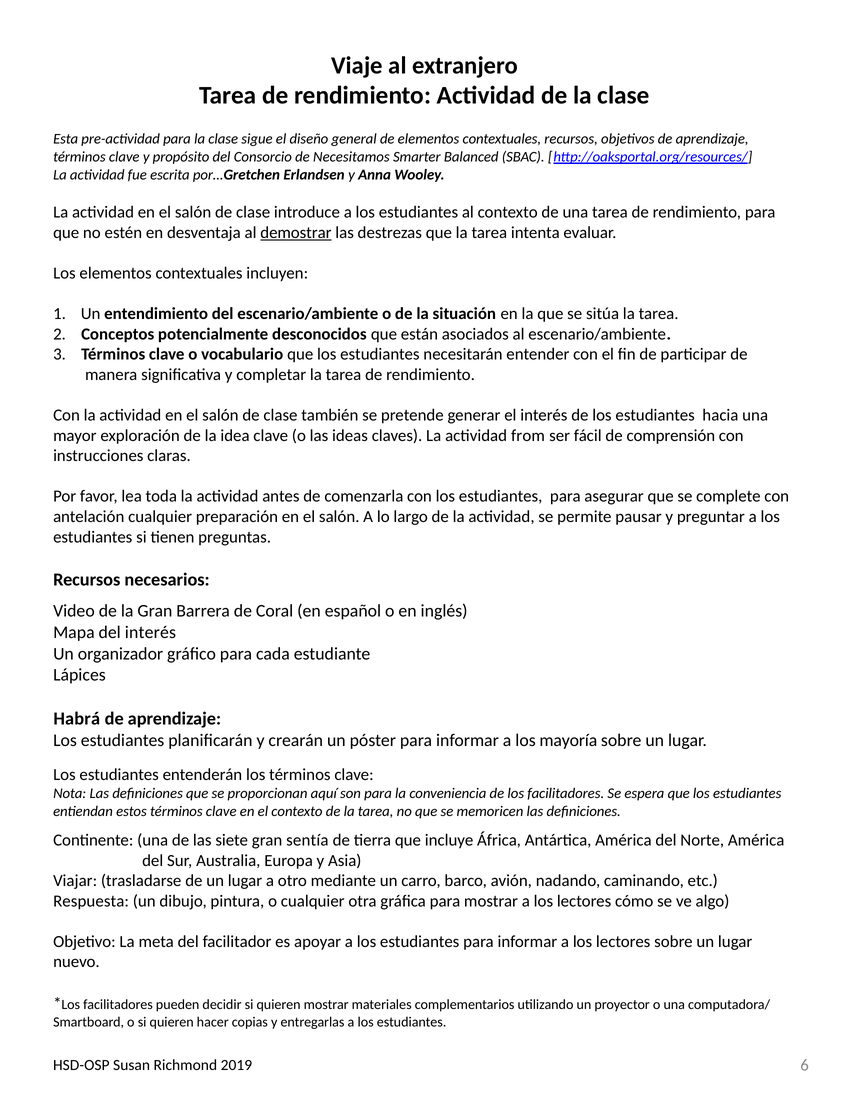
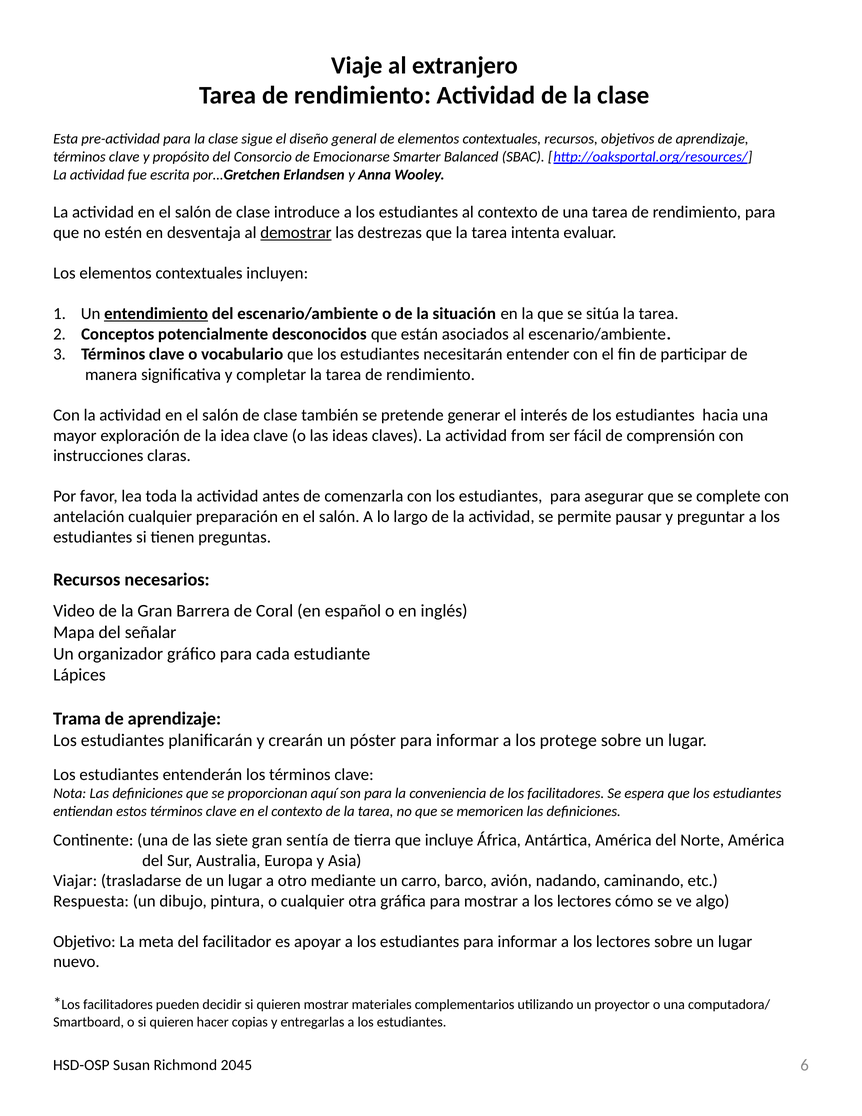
Necesitamos: Necesitamos -> Emocionarse
entendimiento underline: none -> present
del interés: interés -> señalar
Habrá: Habrá -> Trama
mayoría: mayoría -> protege
2019: 2019 -> 2045
